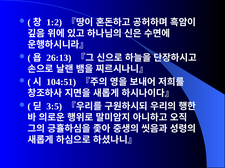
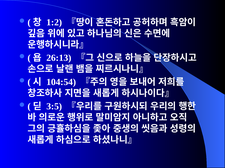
104:51: 104:51 -> 104:54
